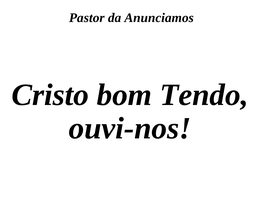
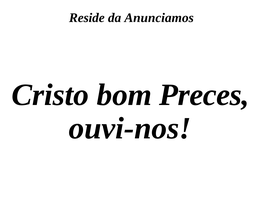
Pastor: Pastor -> Reside
Tendo: Tendo -> Preces
